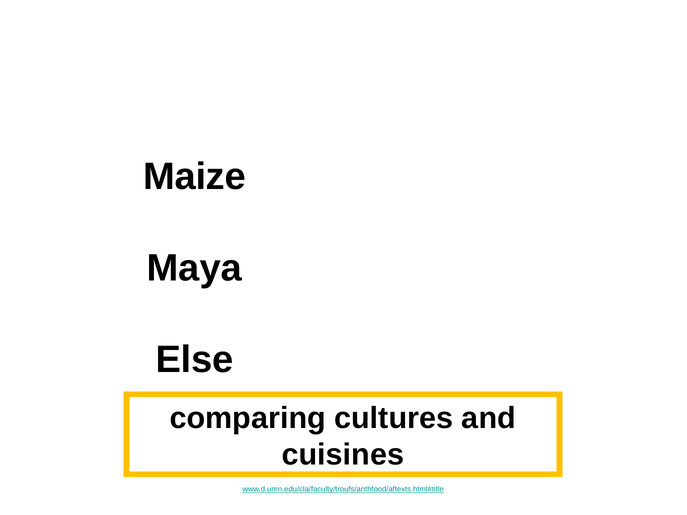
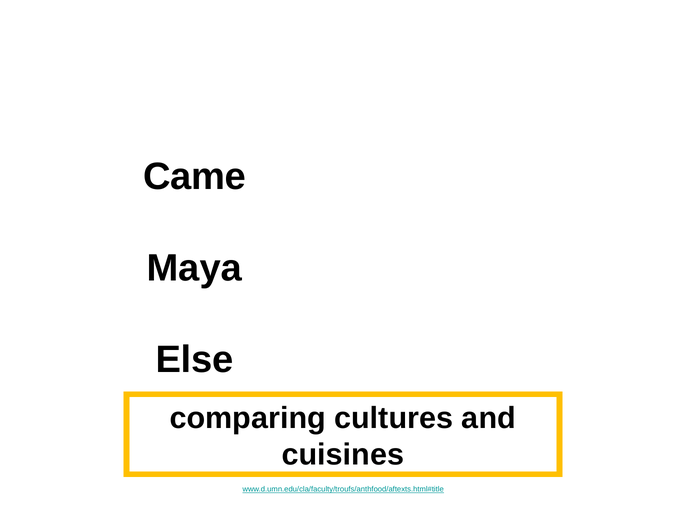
Maize: Maize -> Came
